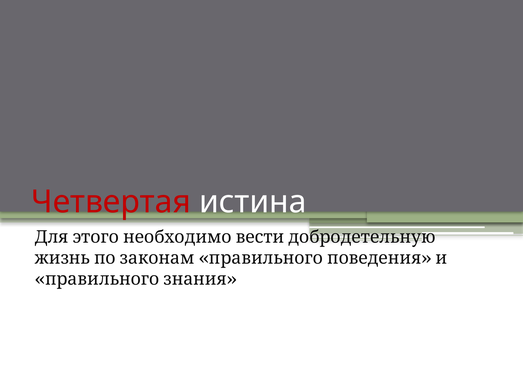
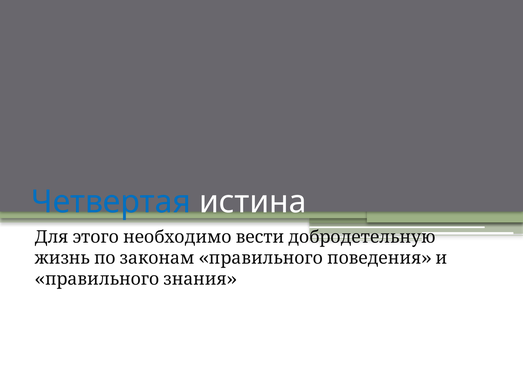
Четвертая colour: red -> blue
